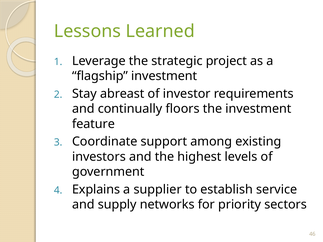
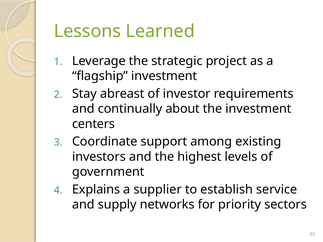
floors: floors -> about
feature: feature -> centers
